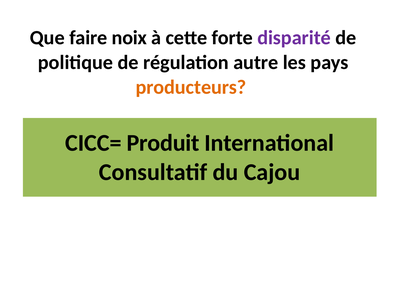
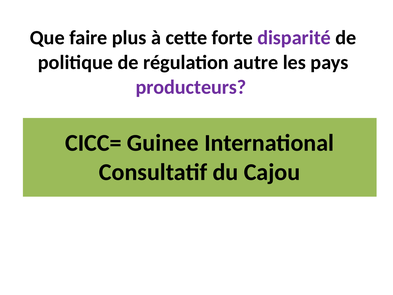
noix: noix -> plus
producteurs colour: orange -> purple
Produit: Produit -> Guinee
